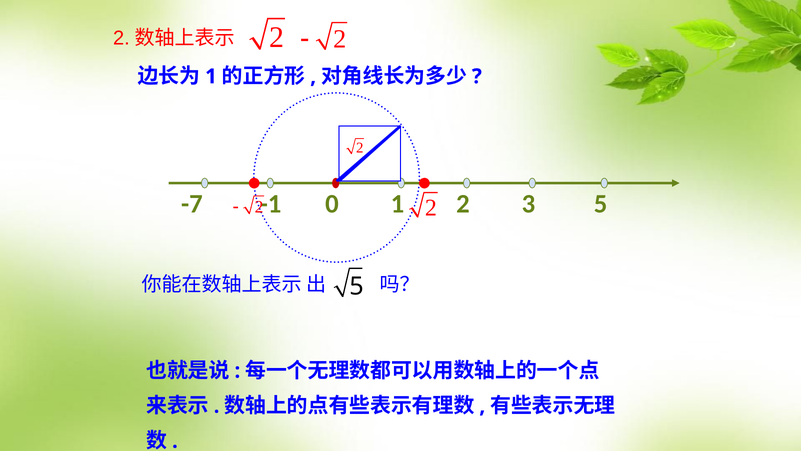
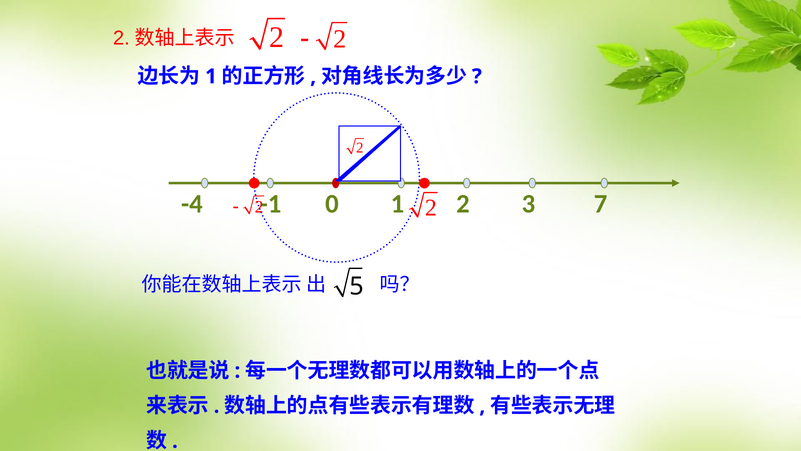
-7: -7 -> -4
1 2 5: 5 -> 7
